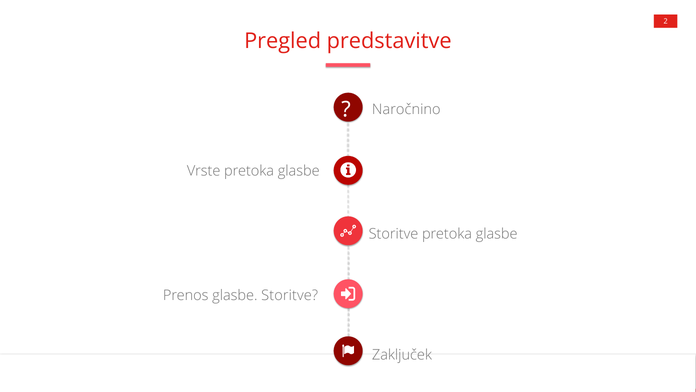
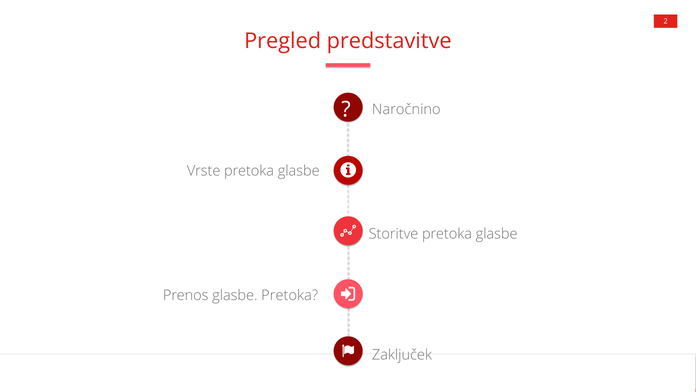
Prenos glasbe Storitve: Storitve -> Pretoka
